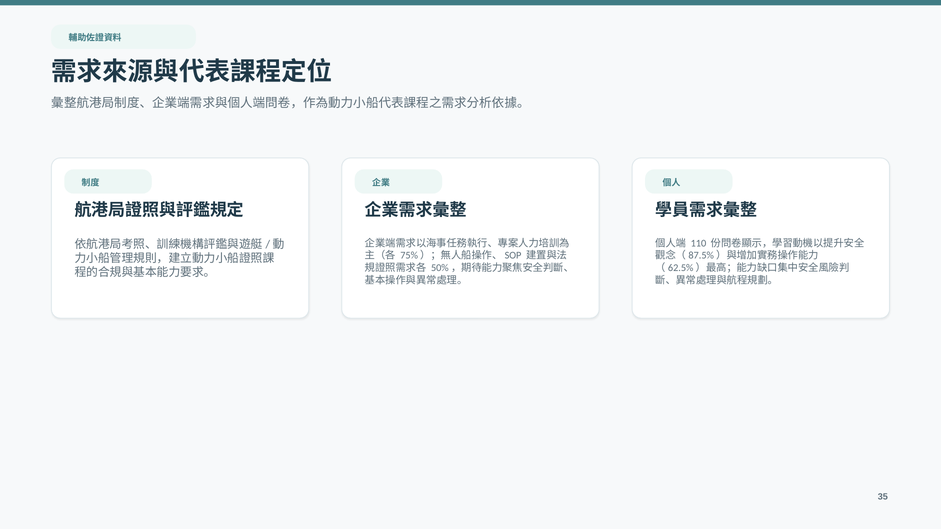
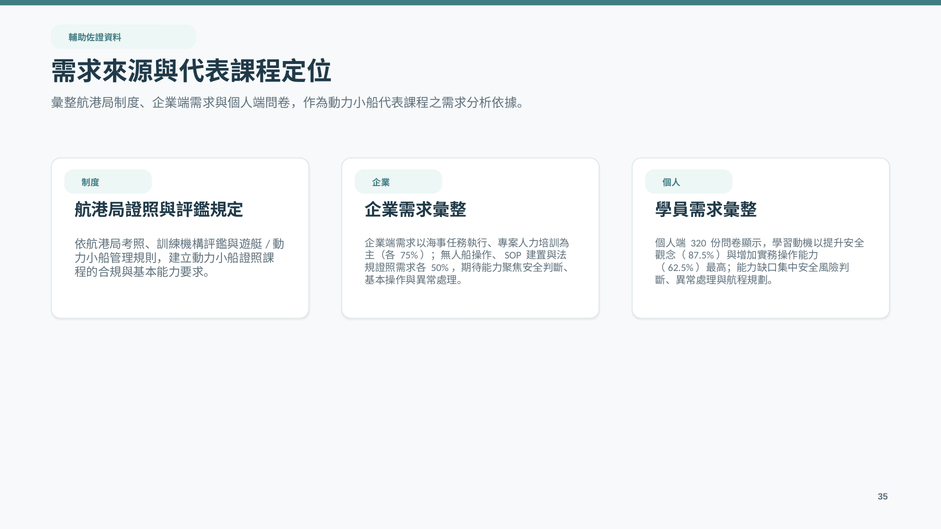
110: 110 -> 320
